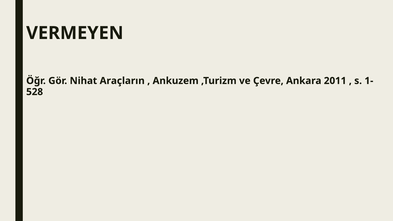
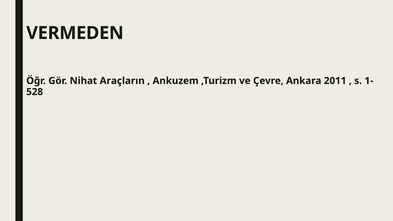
VERMEYEN: VERMEYEN -> VERMEDEN
